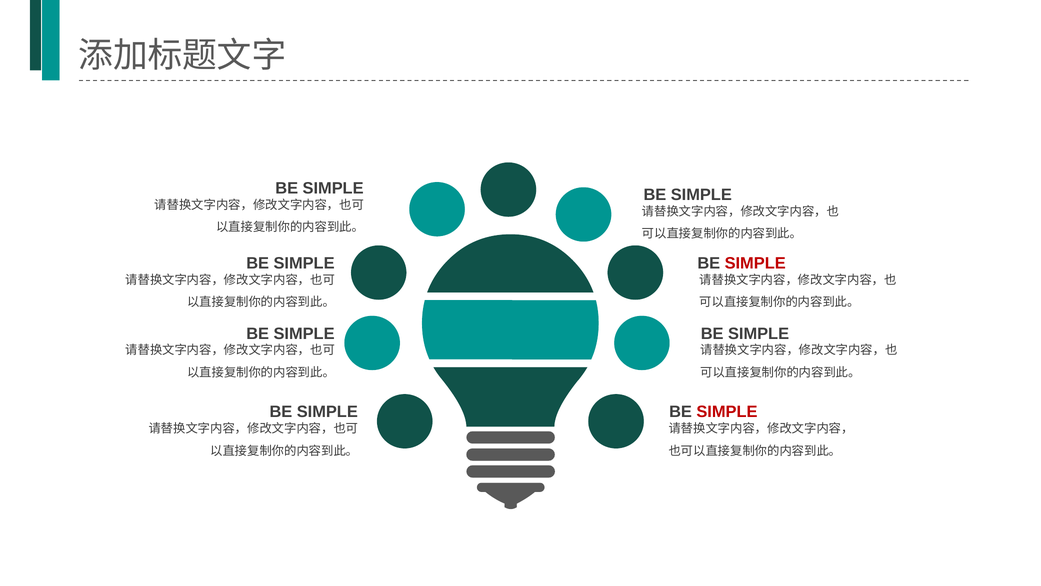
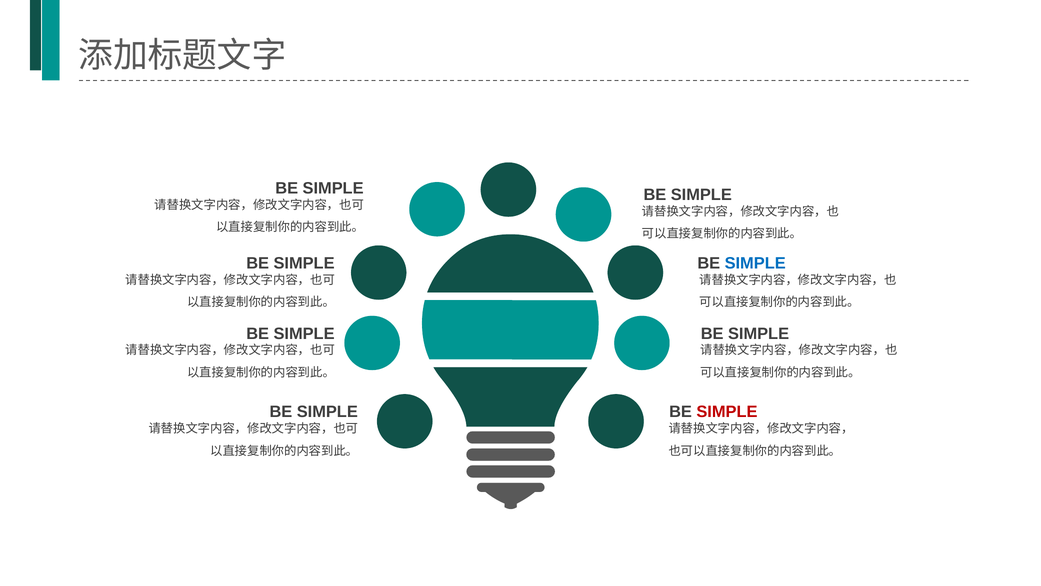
SIMPLE at (755, 263) colour: red -> blue
